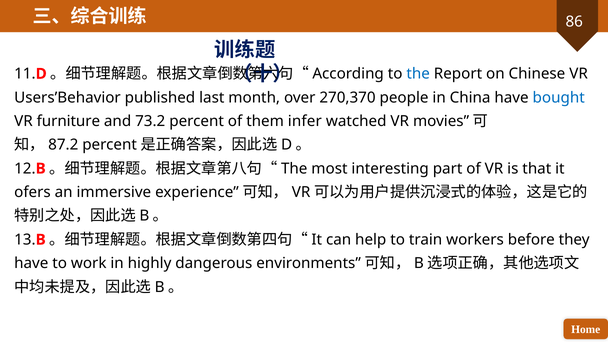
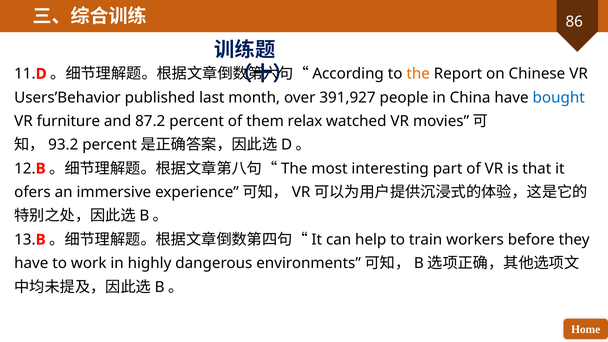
the at (418, 74) colour: blue -> orange
270,370: 270,370 -> 391,927
73.2: 73.2 -> 87.2
infer: infer -> relax
87.2: 87.2 -> 93.2
